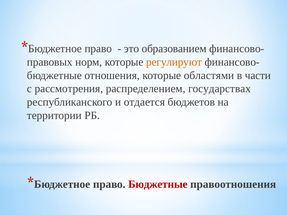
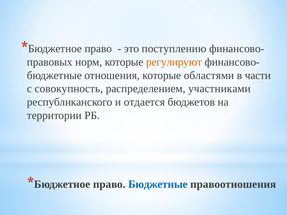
образованием: образованием -> поступлению
рассмотрения: рассмотрения -> совокупность
государствах: государствах -> участниками
Бюджетные at (158, 184) colour: red -> blue
